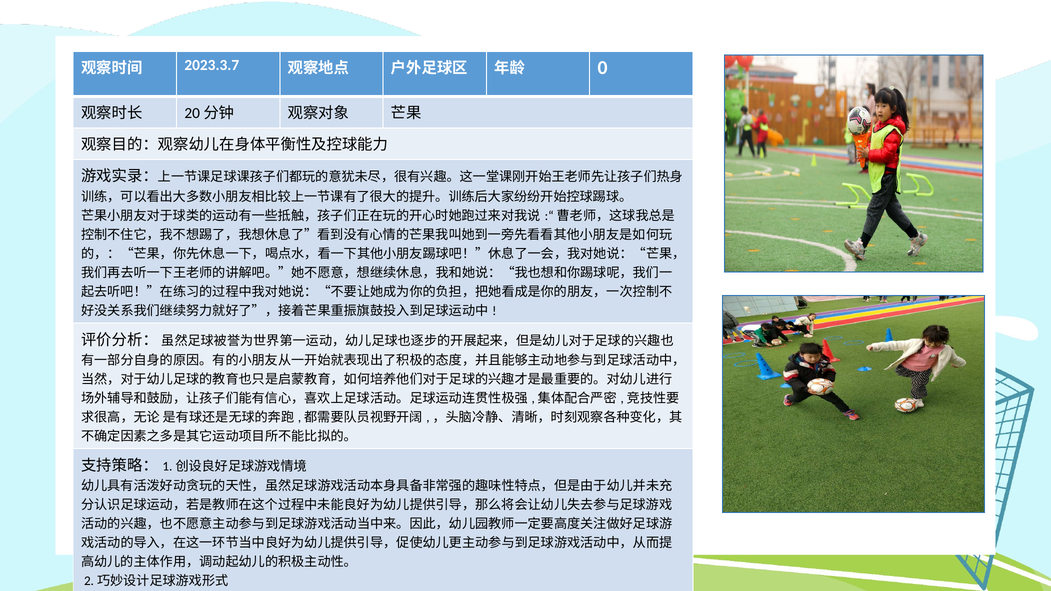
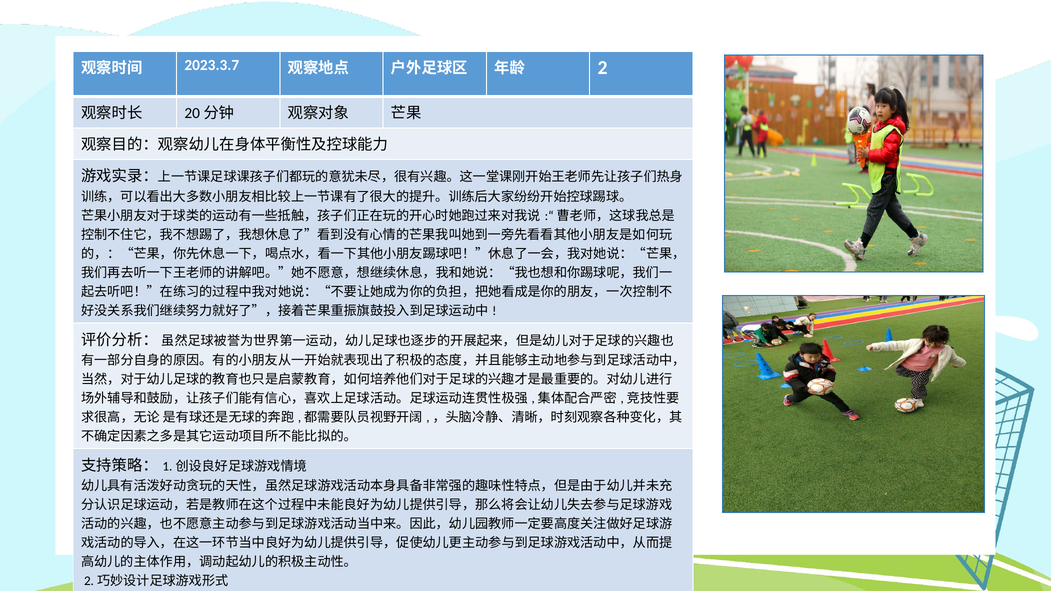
0: 0 -> 2
